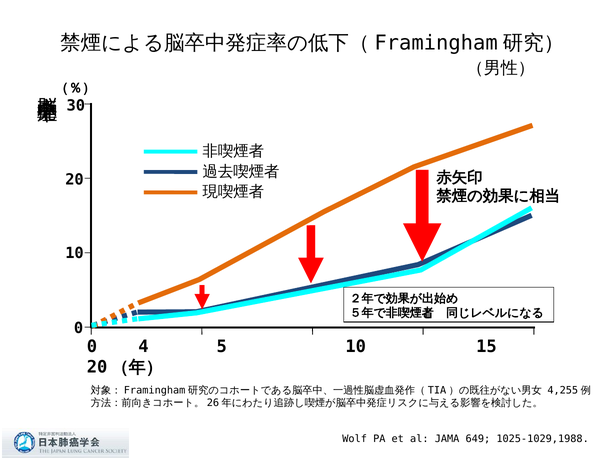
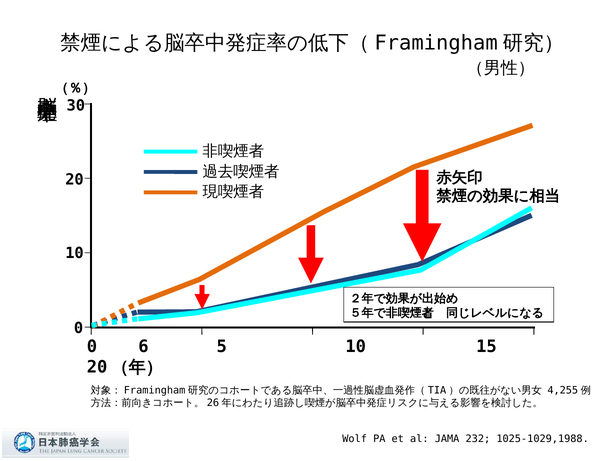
4: 4 -> 6
649: 649 -> 232
